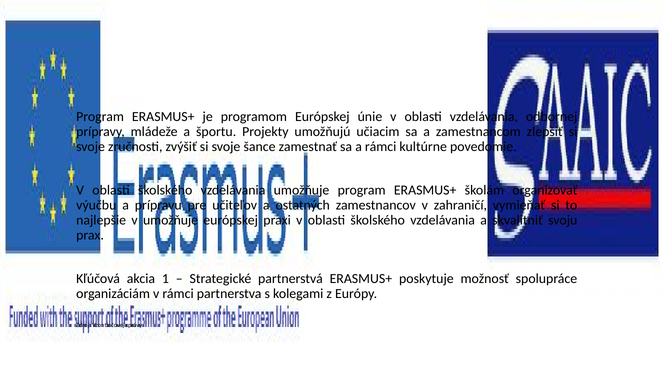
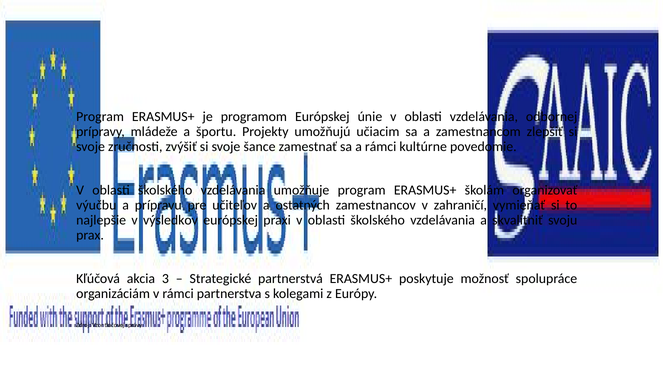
v umožňuje: umožňuje -> výsledkov
1: 1 -> 3
